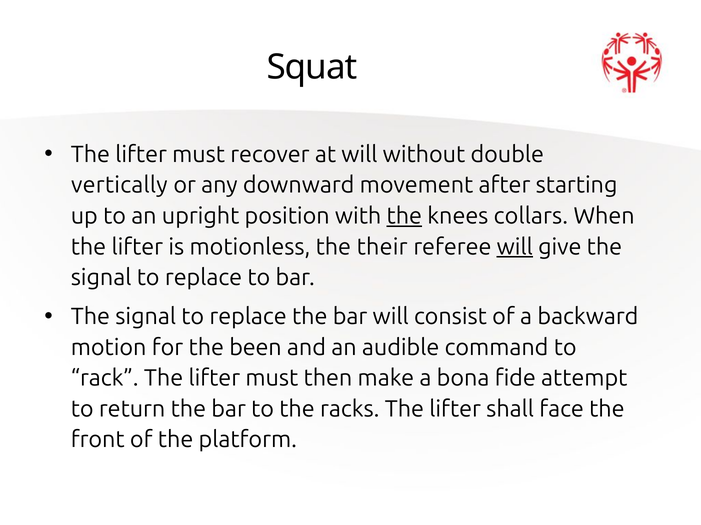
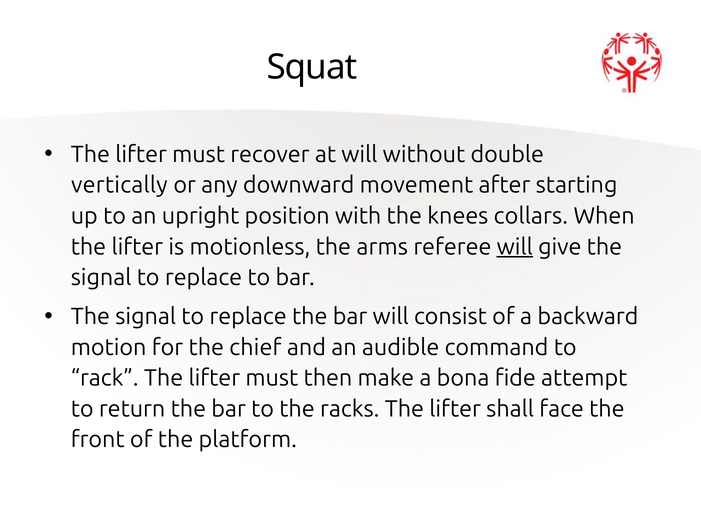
the at (404, 216) underline: present -> none
their: their -> arms
been: been -> chief
